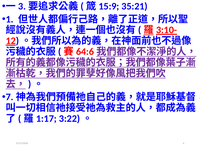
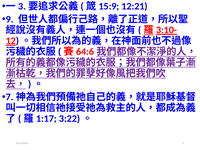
35:21: 35:21 -> 12:21
1: 1 -> 9
